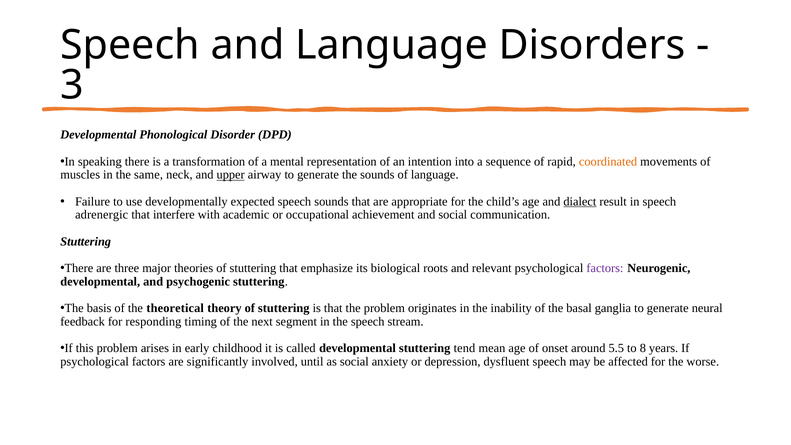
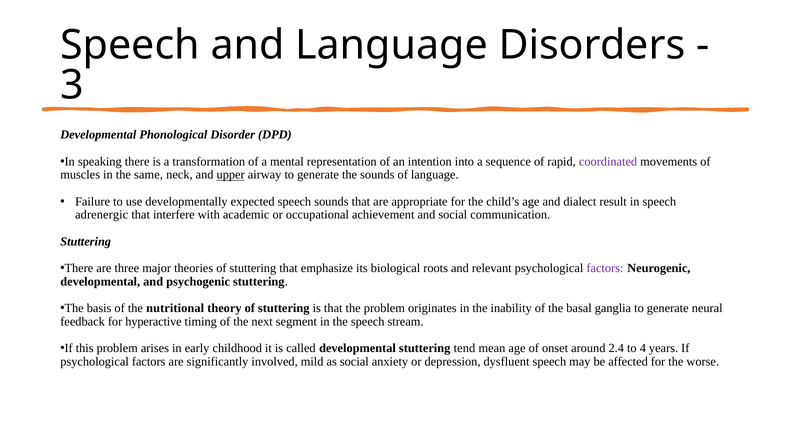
coordinated colour: orange -> purple
dialect underline: present -> none
theoretical: theoretical -> nutritional
responding: responding -> hyperactive
5.5: 5.5 -> 2.4
8: 8 -> 4
until: until -> mild
